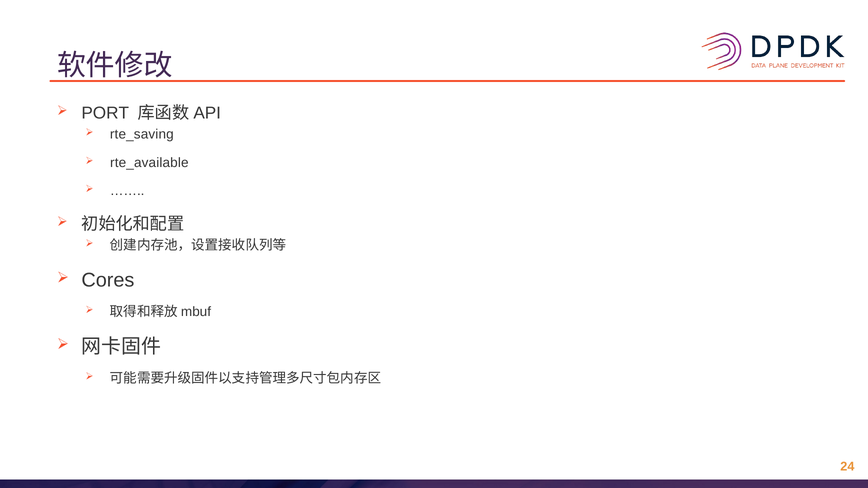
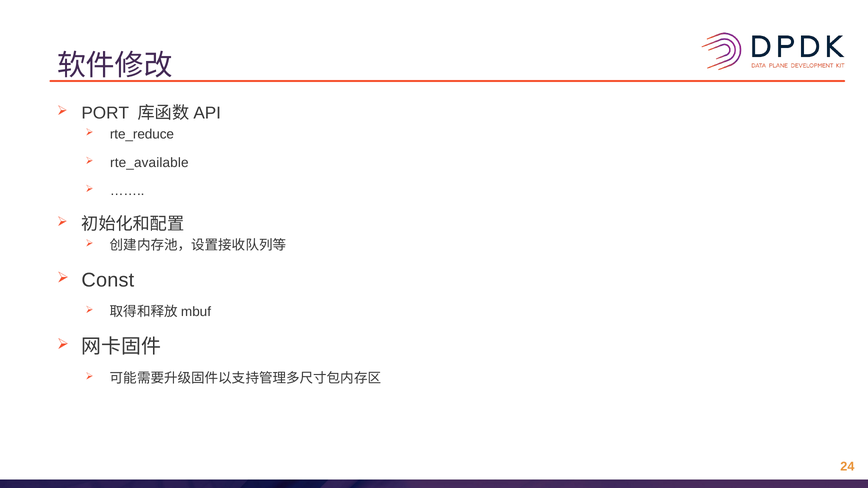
rte_saving: rte_saving -> rte_reduce
Cores: Cores -> Const
